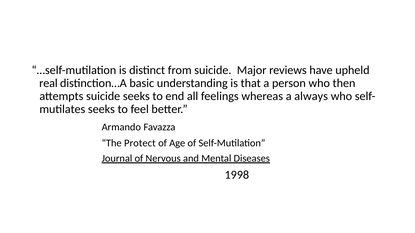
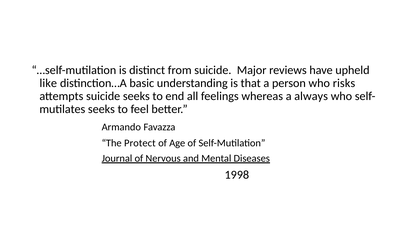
real: real -> like
then: then -> risks
